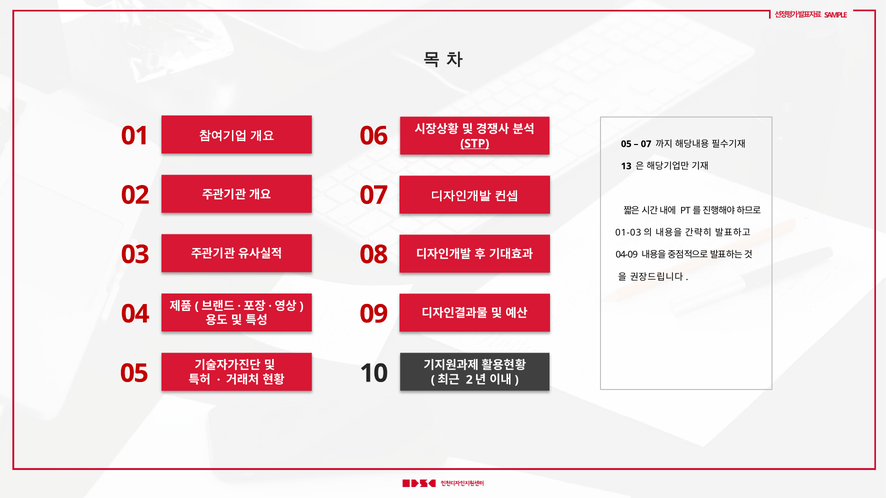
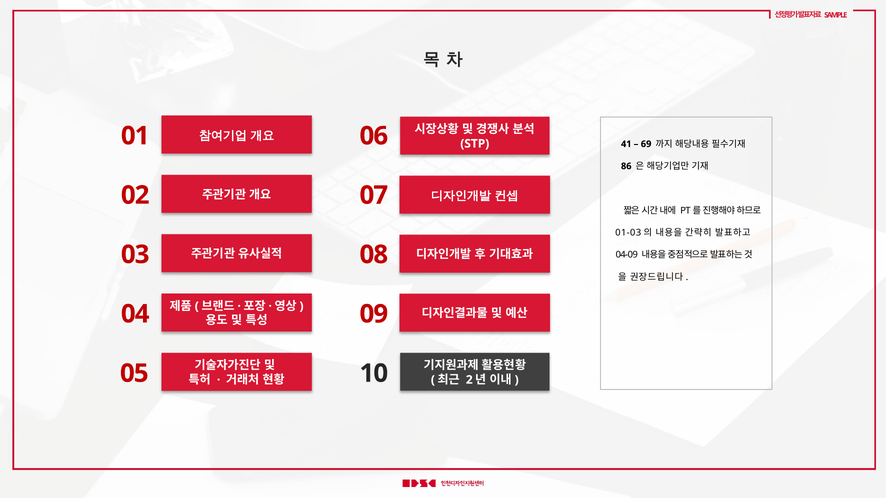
05 at (626, 144): 05 -> 41
07 at (646, 144): 07 -> 69
STP underline: present -> none
13: 13 -> 86
